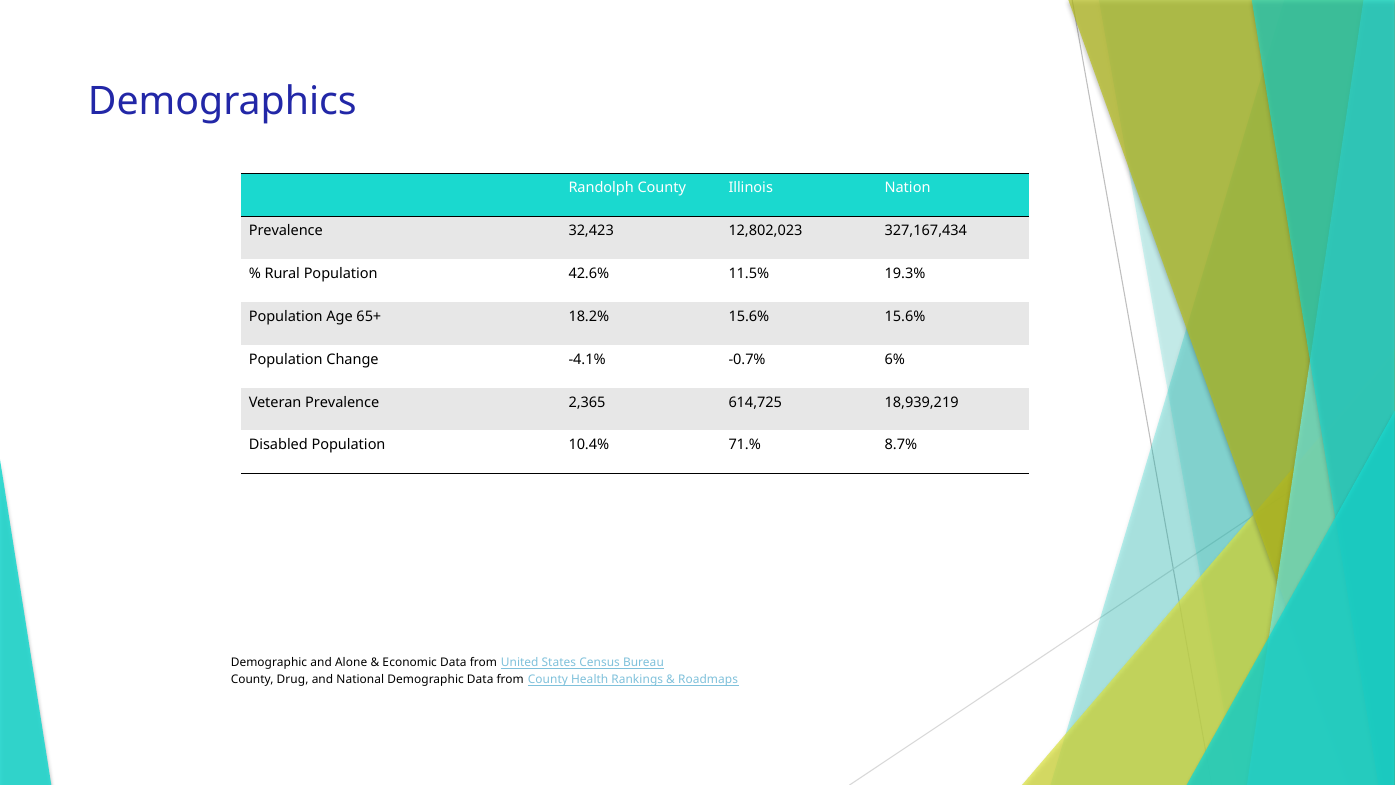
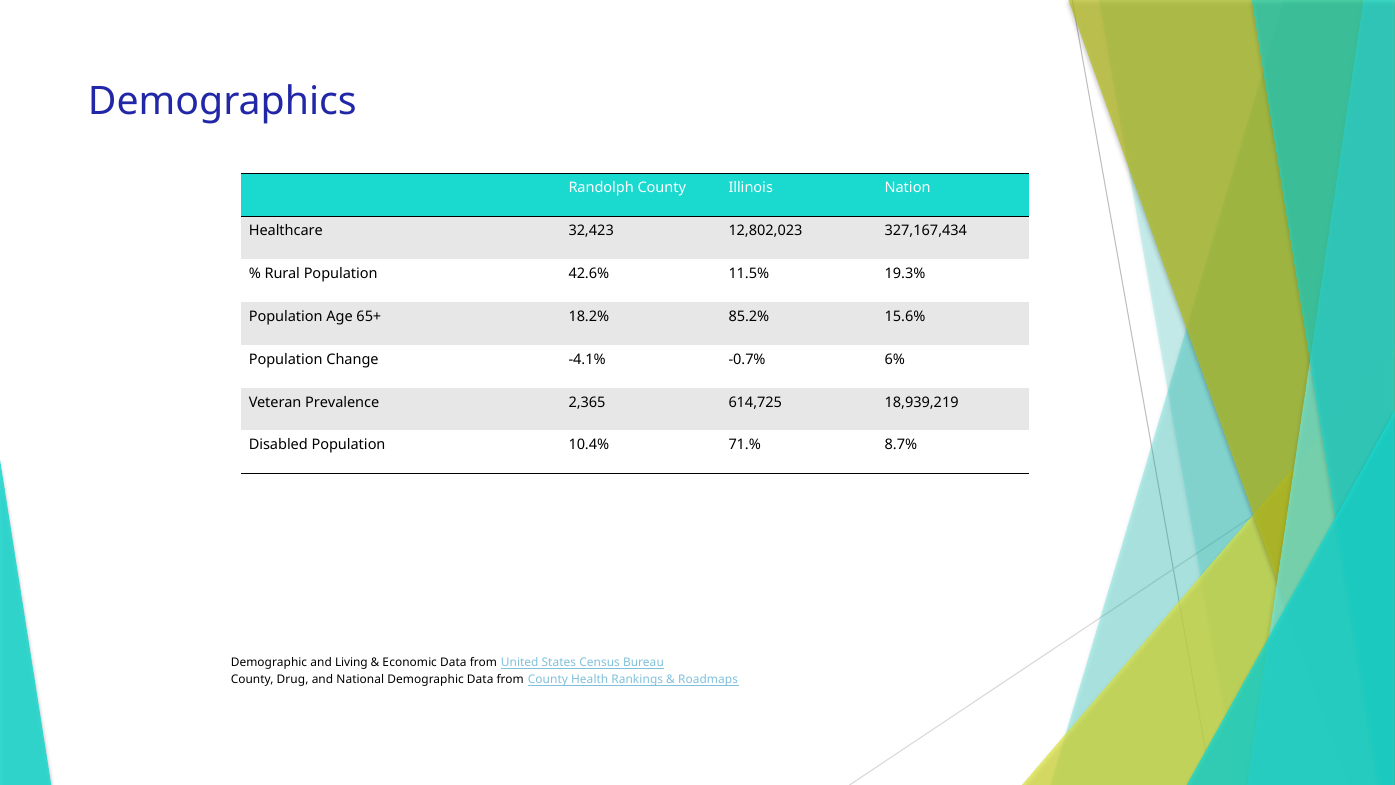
Prevalence at (286, 231): Prevalence -> Healthcare
18.2% 15.6%: 15.6% -> 85.2%
Alone: Alone -> Living
